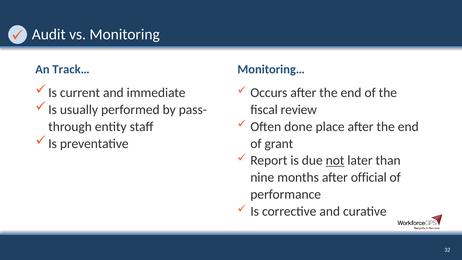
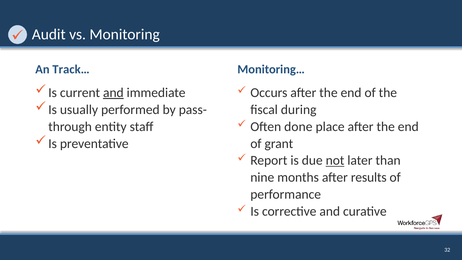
and at (113, 93) underline: none -> present
review: review -> during
official: official -> results
